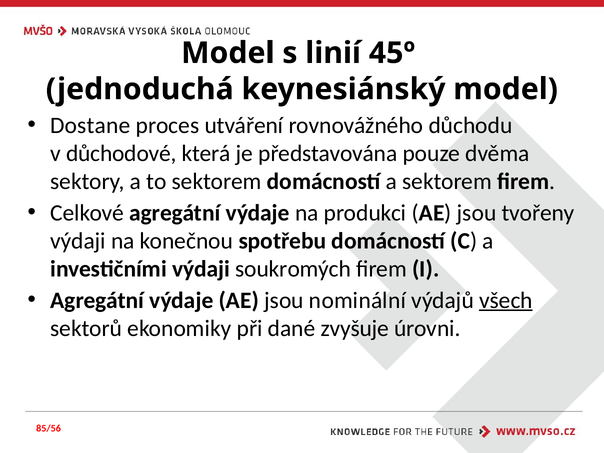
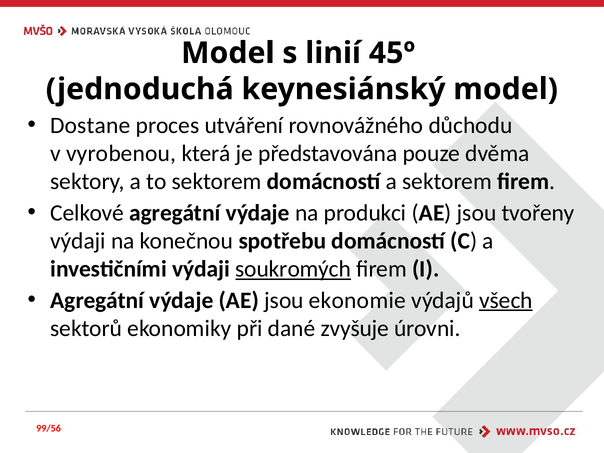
důchodové: důchodové -> vyrobenou
soukromých underline: none -> present
nominální: nominální -> ekonomie
85/56: 85/56 -> 99/56
